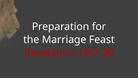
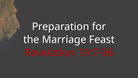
19:7-30: 19:7-30 -> 19:7-96
